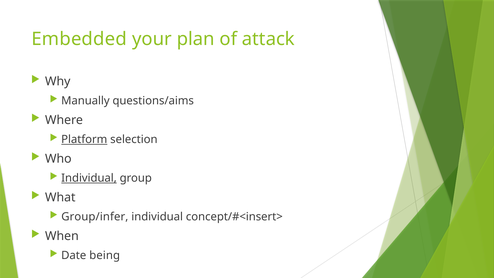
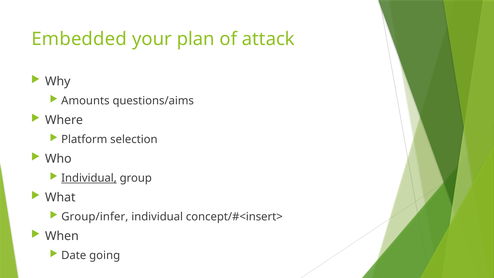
Manually: Manually -> Amounts
Platform underline: present -> none
being: being -> going
